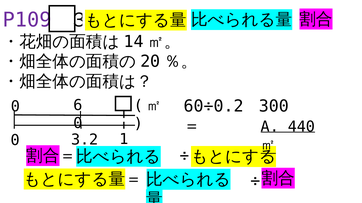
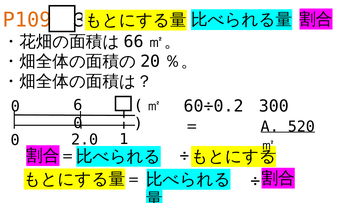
P109 colour: purple -> orange
14: 14 -> 66
440: 440 -> 520
3.2: 3.2 -> 2.0
